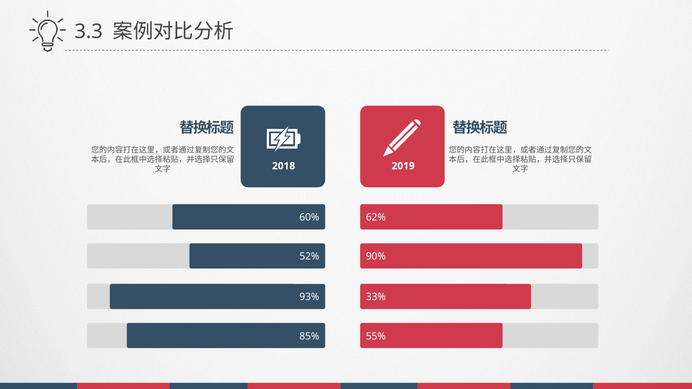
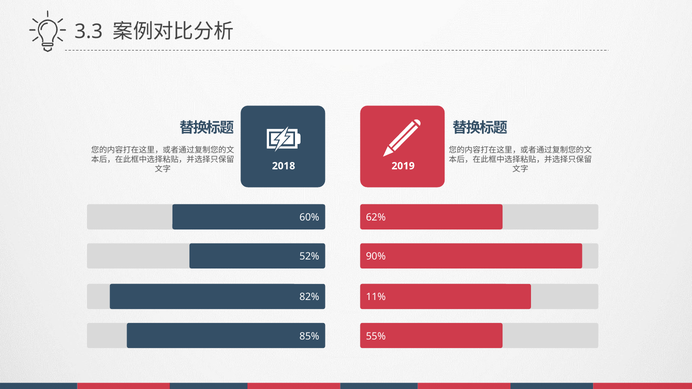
93%: 93% -> 82%
33%: 33% -> 11%
